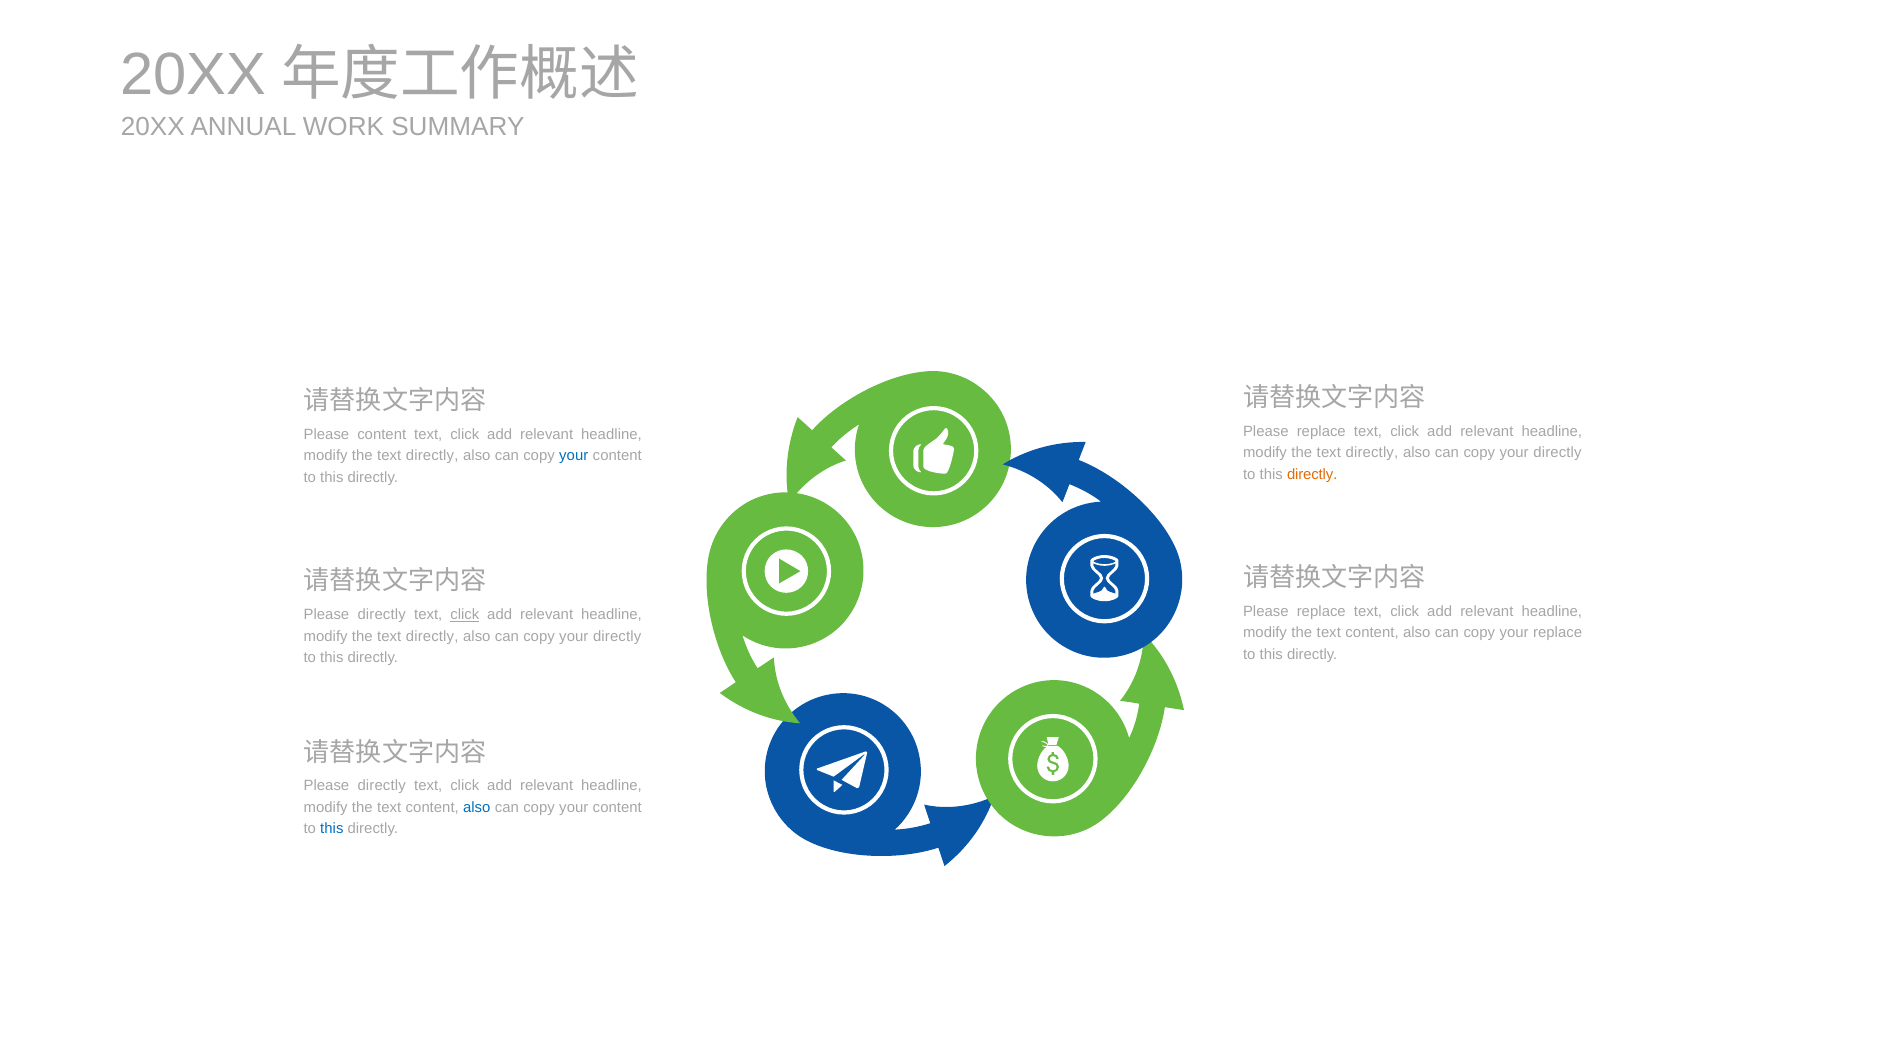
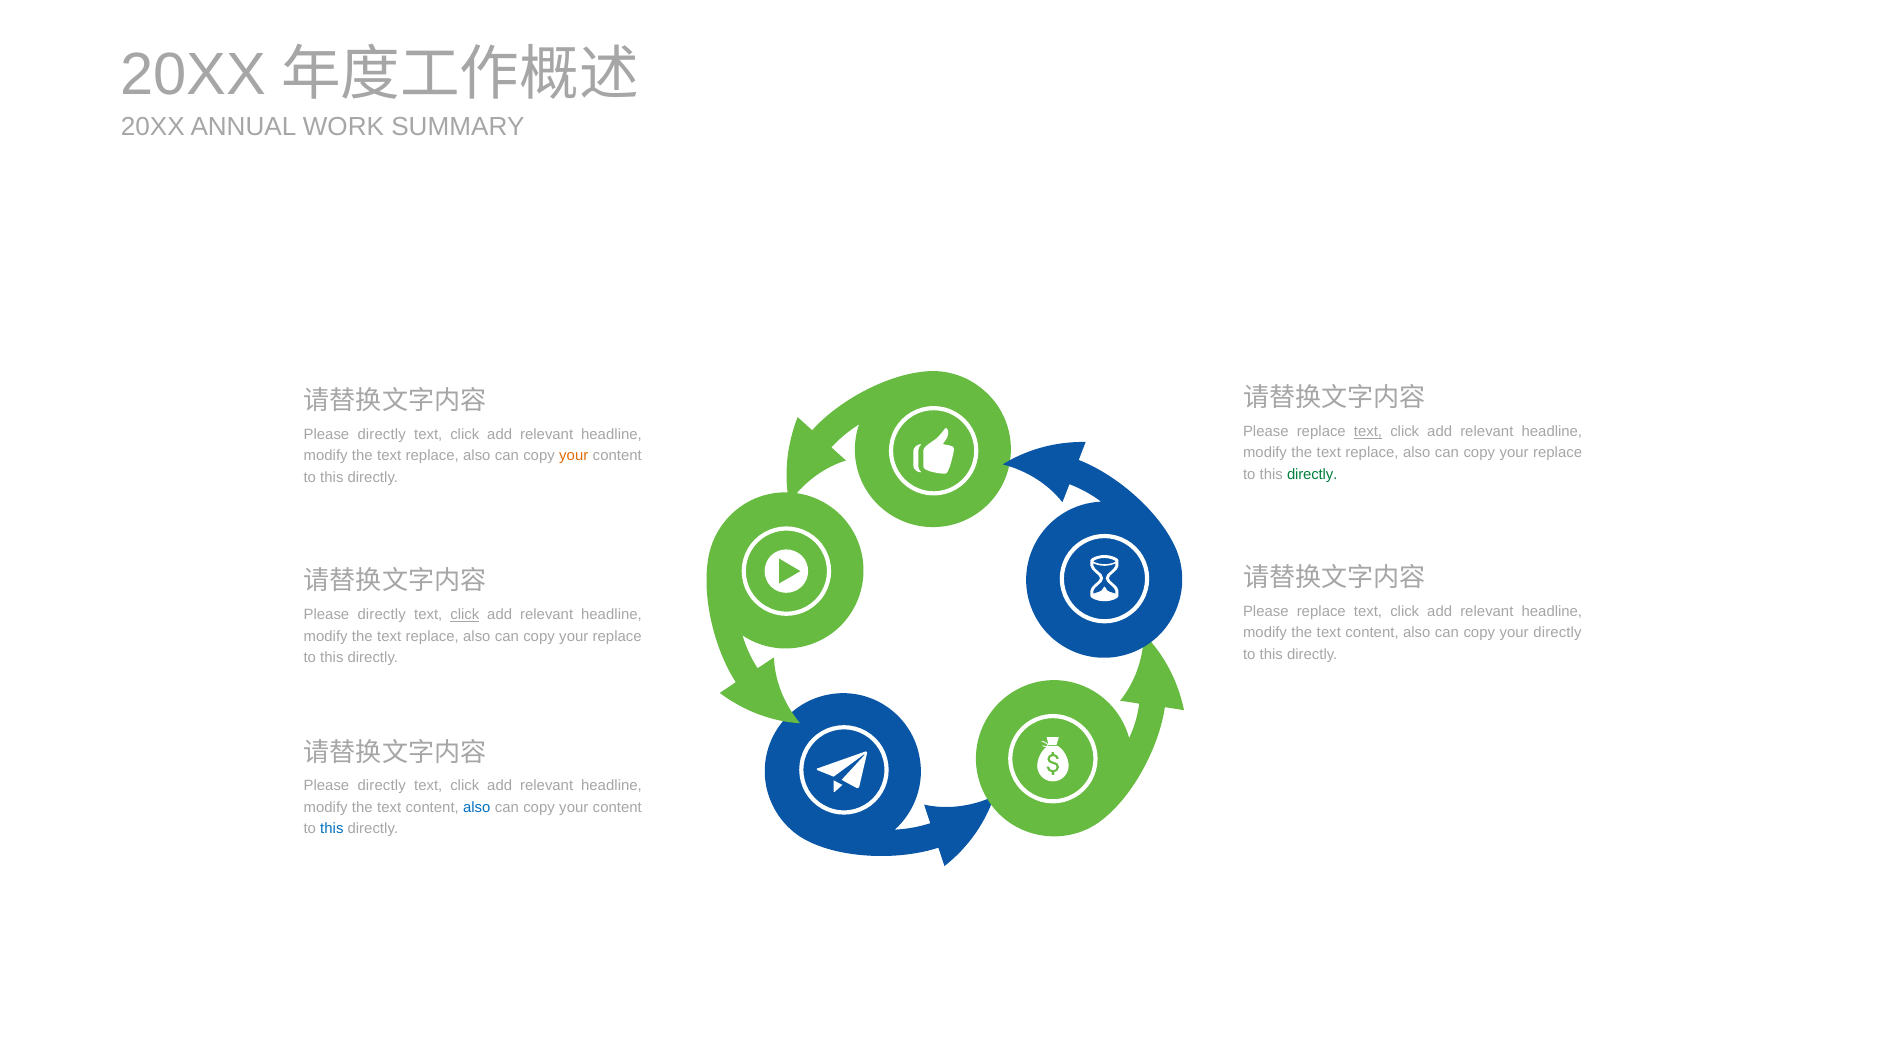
text at (1368, 432) underline: none -> present
content at (382, 434): content -> directly
directly at (1372, 453): directly -> replace
directly at (1558, 453): directly -> replace
directly at (432, 456): directly -> replace
your at (574, 456) colour: blue -> orange
directly at (1312, 474) colour: orange -> green
your replace: replace -> directly
directly at (432, 636): directly -> replace
directly at (617, 636): directly -> replace
